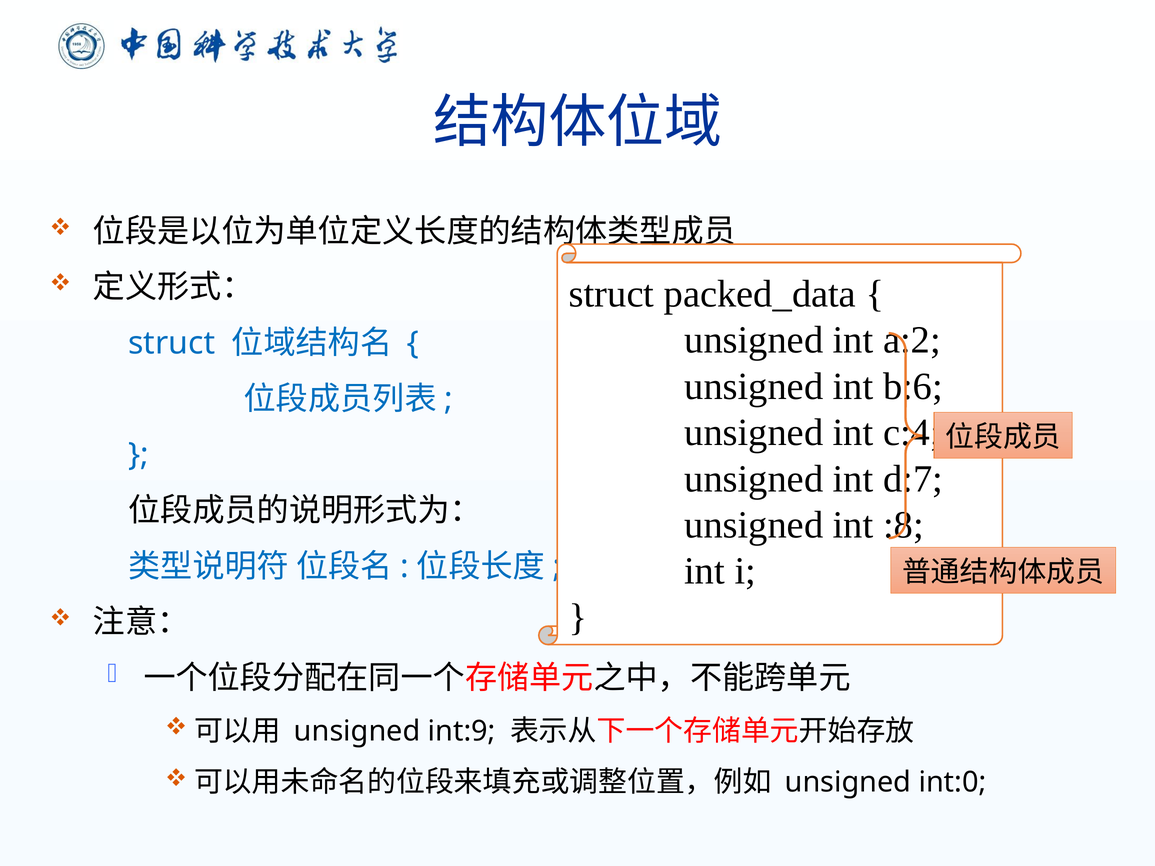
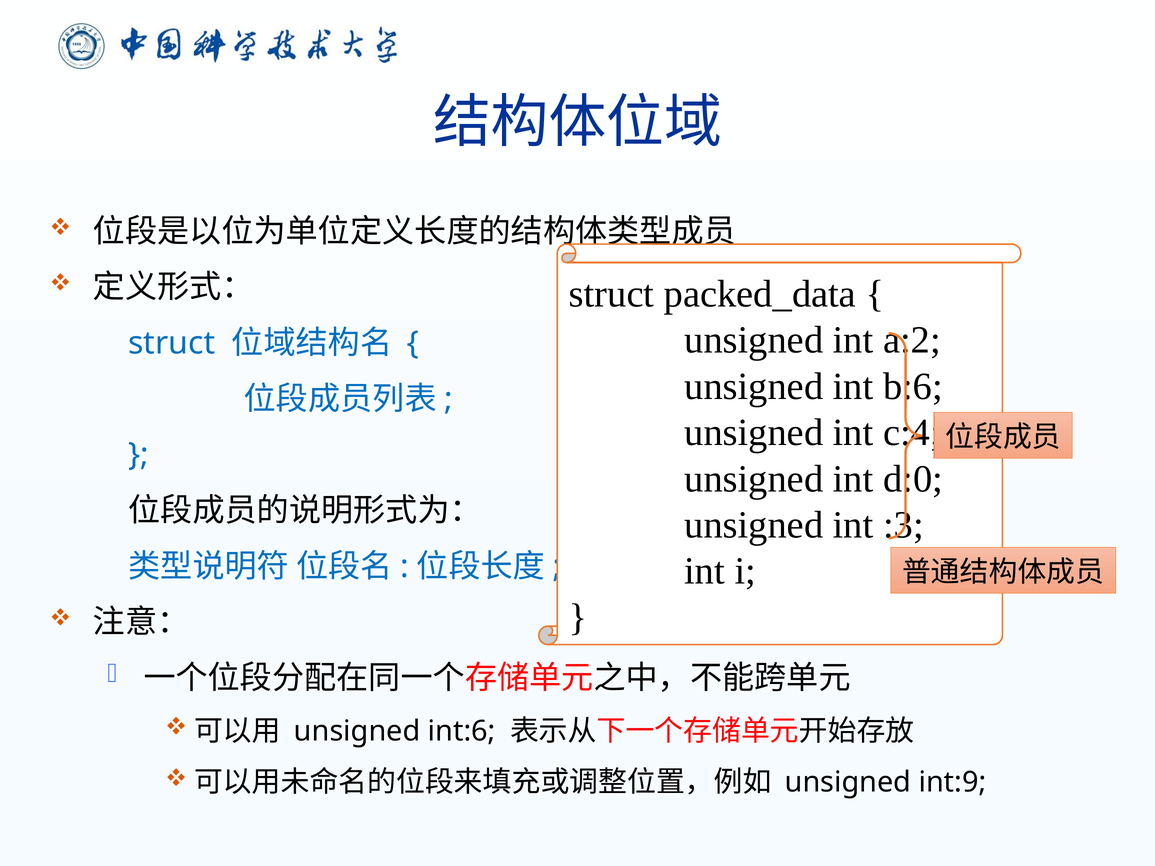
d:7: d:7 -> d:0
:8: :8 -> :3
int:9: int:9 -> int:6
int:0: int:0 -> int:9
